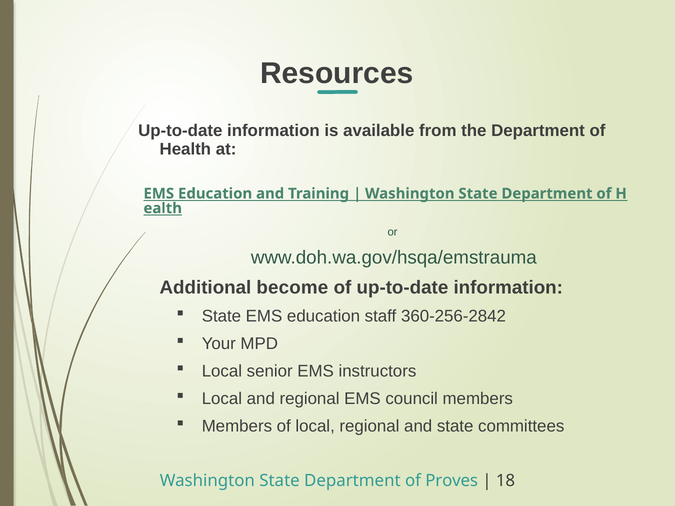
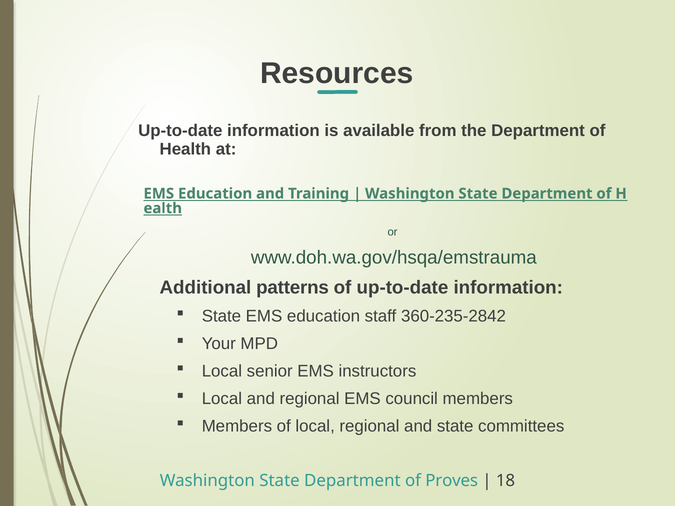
become: become -> patterns
360-256-2842: 360-256-2842 -> 360-235-2842
